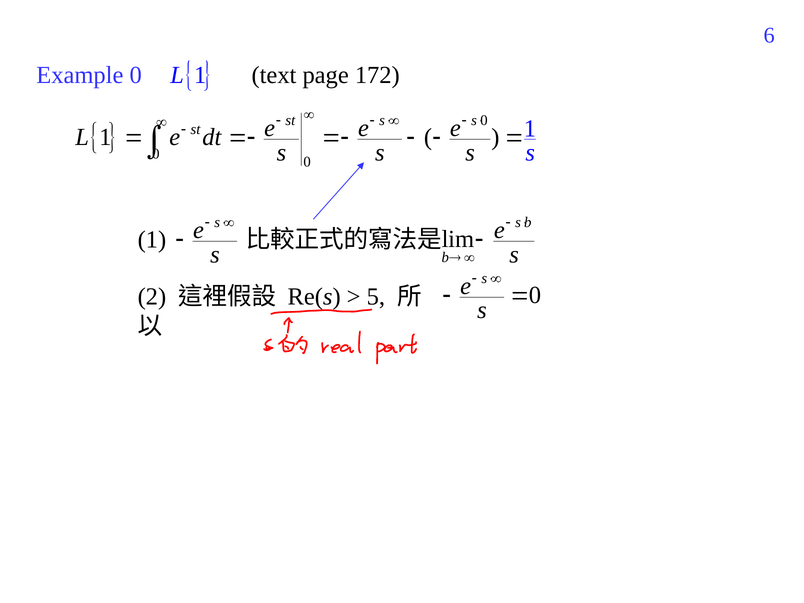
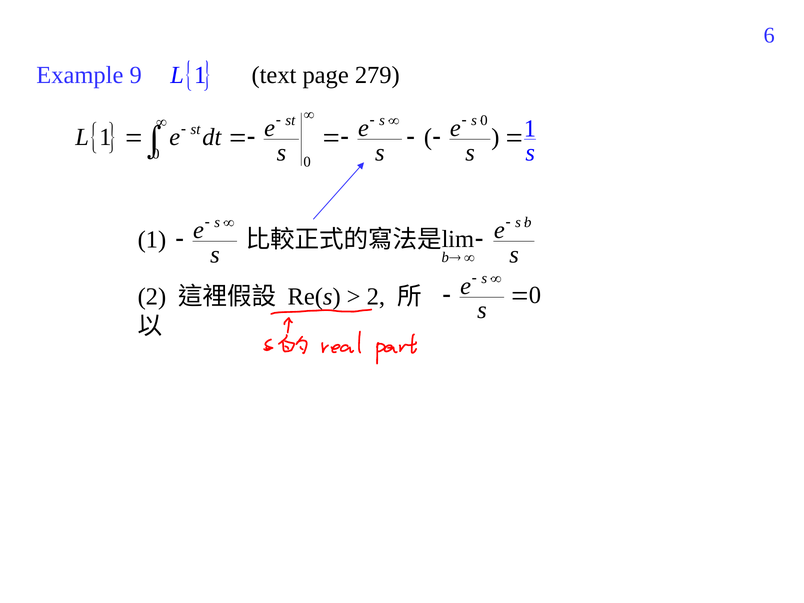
172: 172 -> 279
Example 0: 0 -> 9
5 at (376, 297): 5 -> 2
